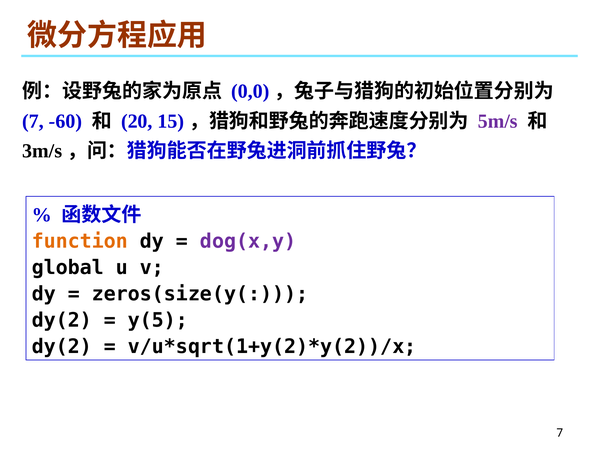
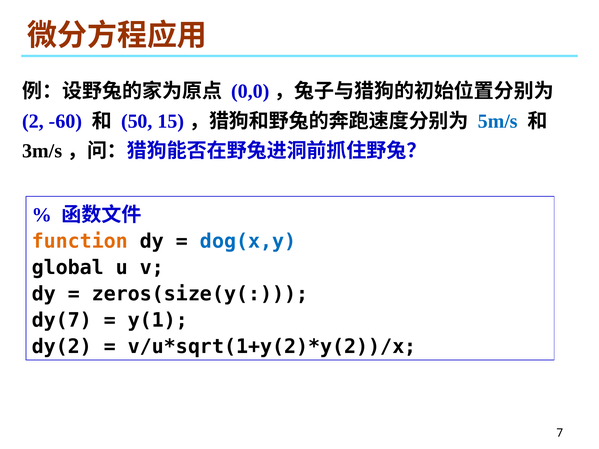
7 at (33, 121): 7 -> 2
20: 20 -> 50
5m/s colour: purple -> blue
dog(x,y colour: purple -> blue
dy(2 at (62, 320): dy(2 -> dy(7
y(5: y(5 -> y(1
